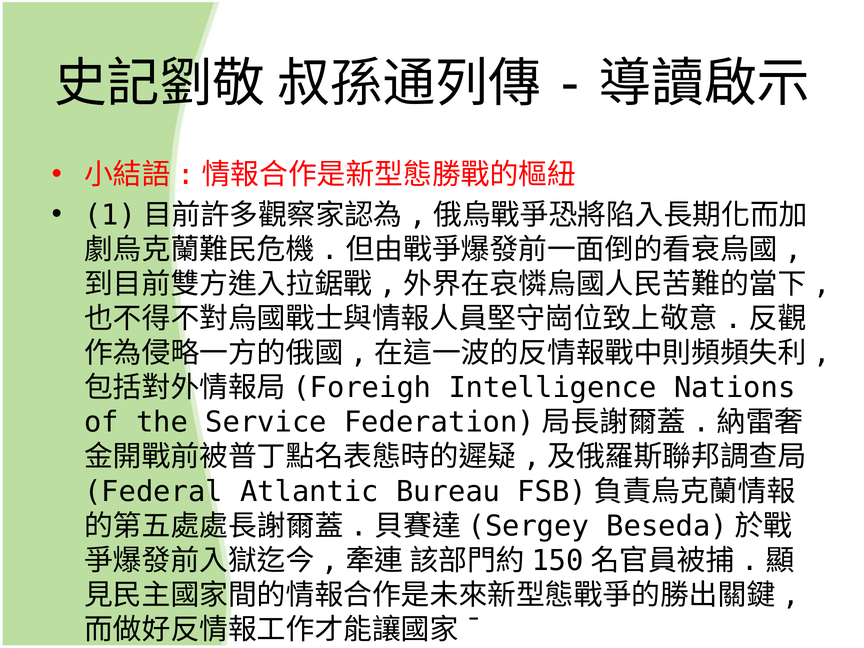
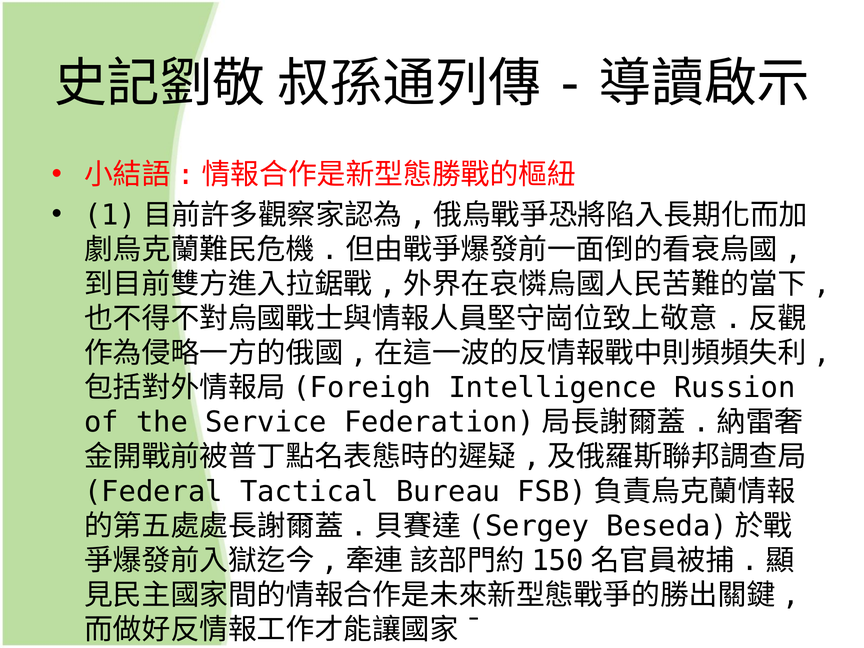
Nations: Nations -> Russion
Atlantic: Atlantic -> Tactical
